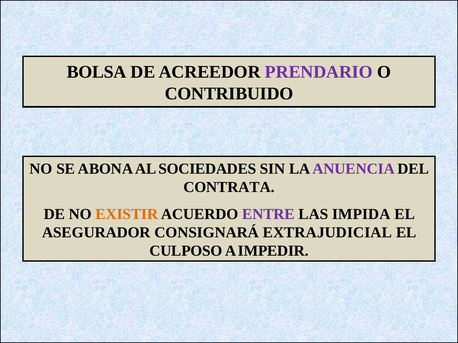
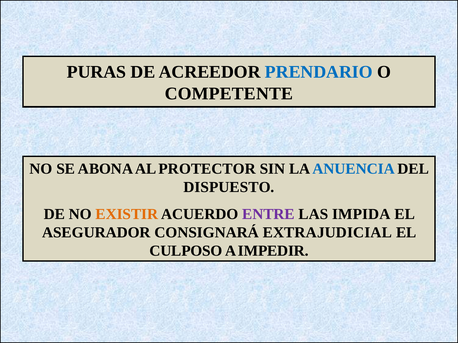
BOLSA: BOLSA -> PURAS
PRENDARIO colour: purple -> blue
CONTRIBUIDO: CONTRIBUIDO -> COMPETENTE
SOCIEDADES: SOCIEDADES -> PROTECTOR
ANUENCIA colour: purple -> blue
CONTRATA: CONTRATA -> DISPUESTO
